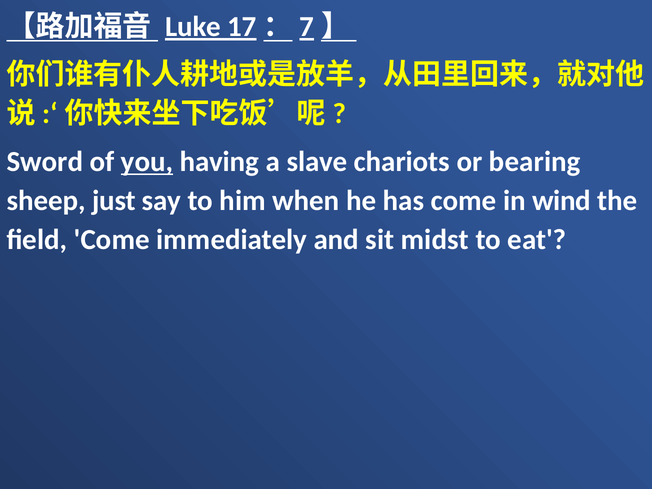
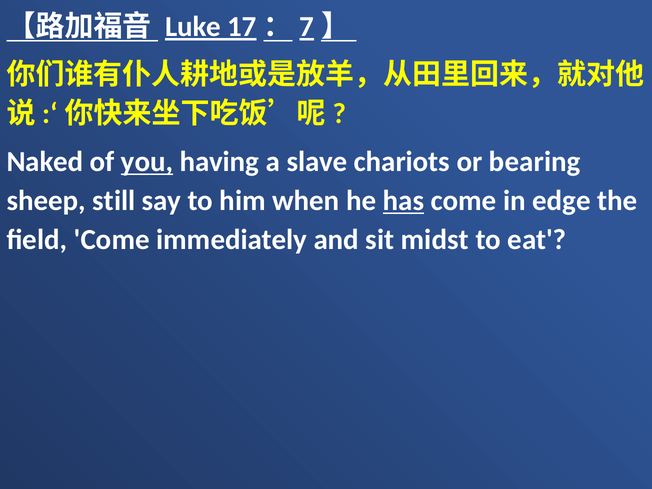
Sword: Sword -> Naked
just: just -> still
has underline: none -> present
wind: wind -> edge
